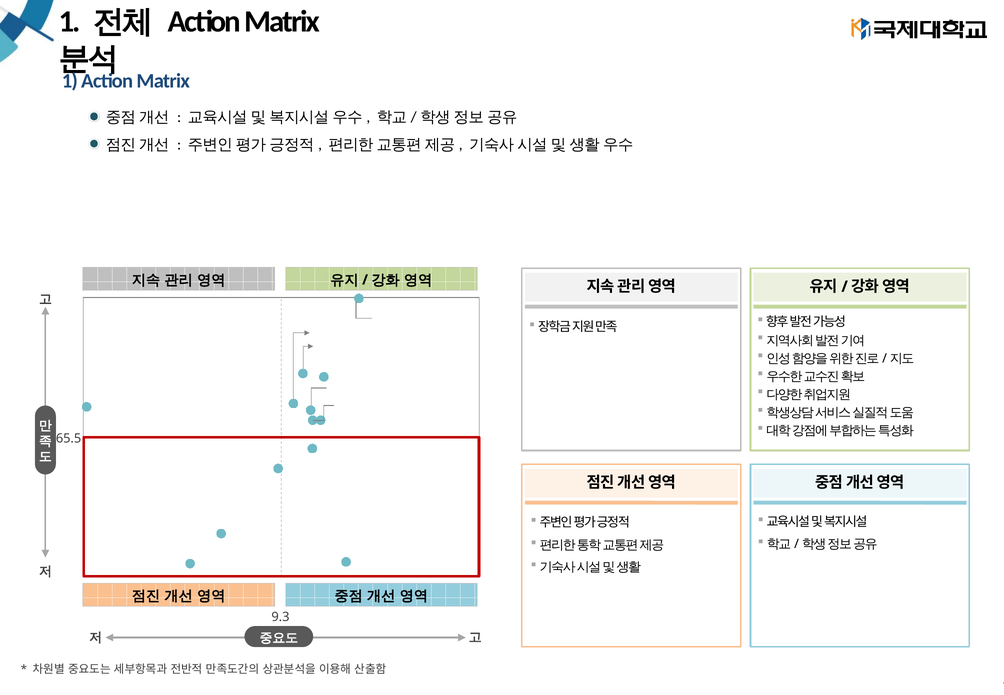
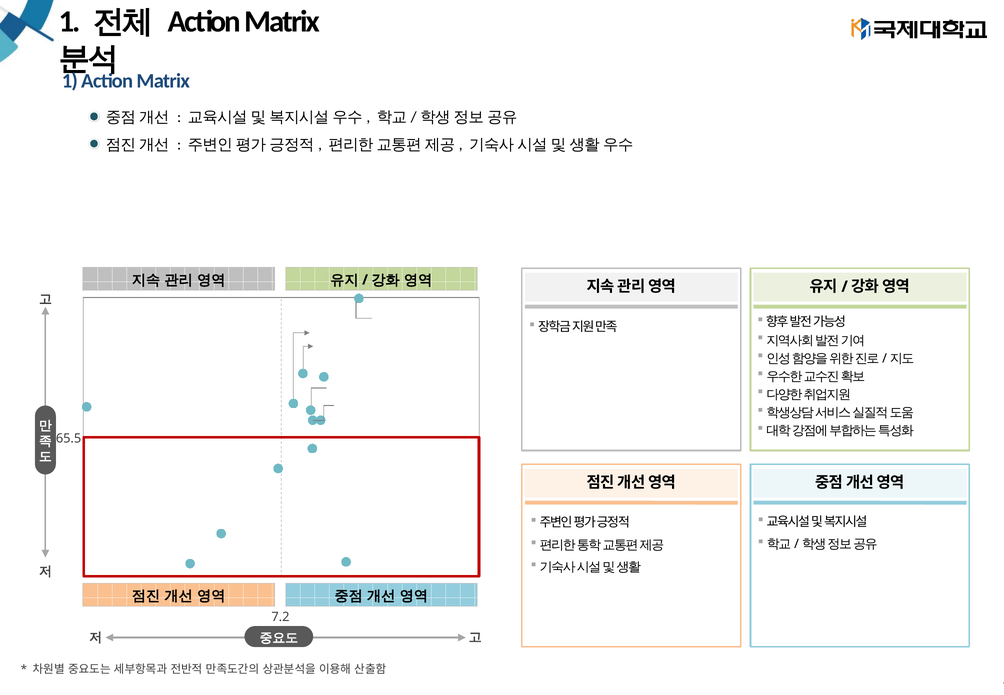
9.3: 9.3 -> 7.2
